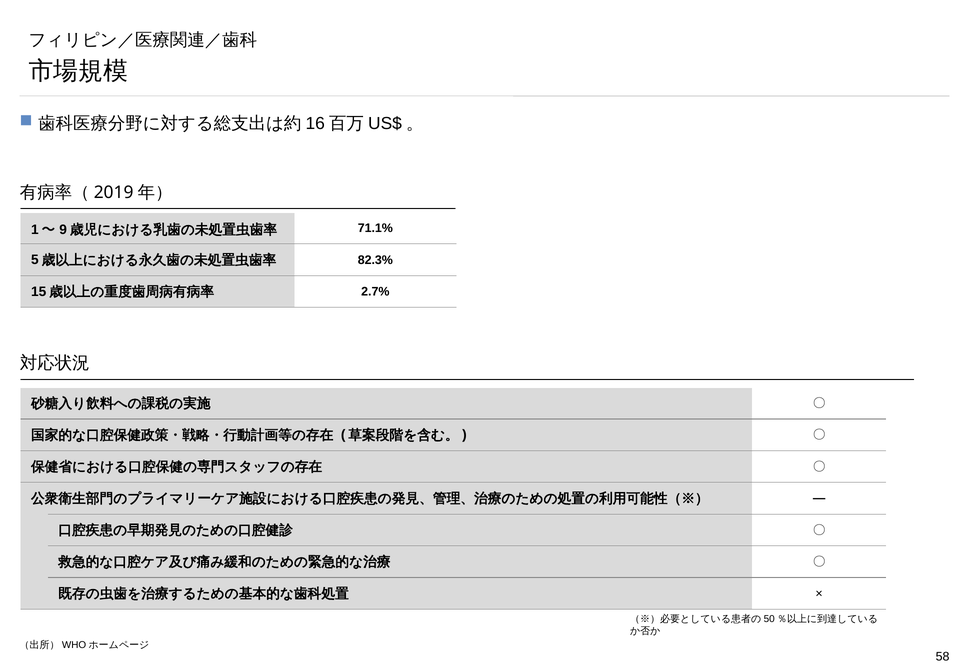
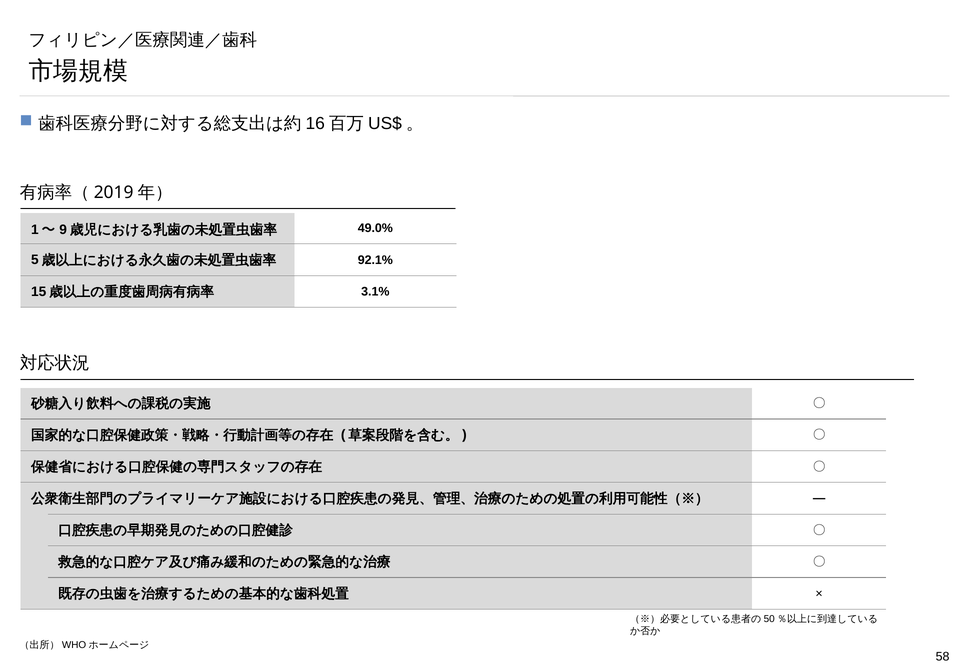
71.1%: 71.1% -> 49.0%
82.3%: 82.3% -> 92.1%
2.7%: 2.7% -> 3.1%
